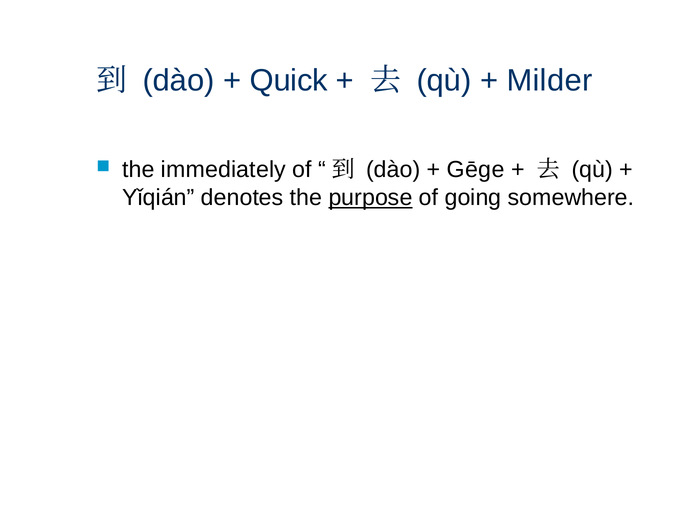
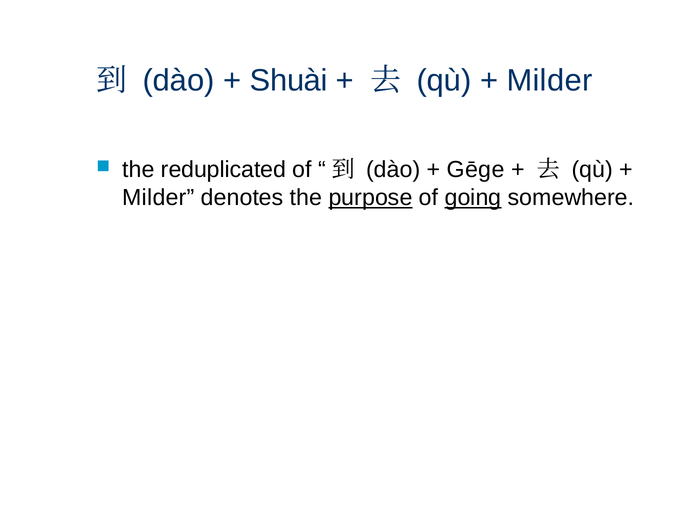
Quick: Quick -> Shuài
immediately: immediately -> reduplicated
Yǐqián at (158, 198): Yǐqián -> Milder
going underline: none -> present
